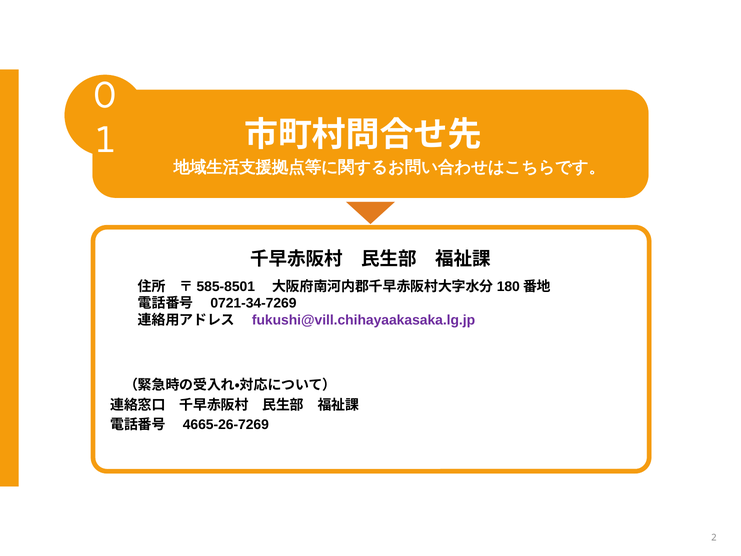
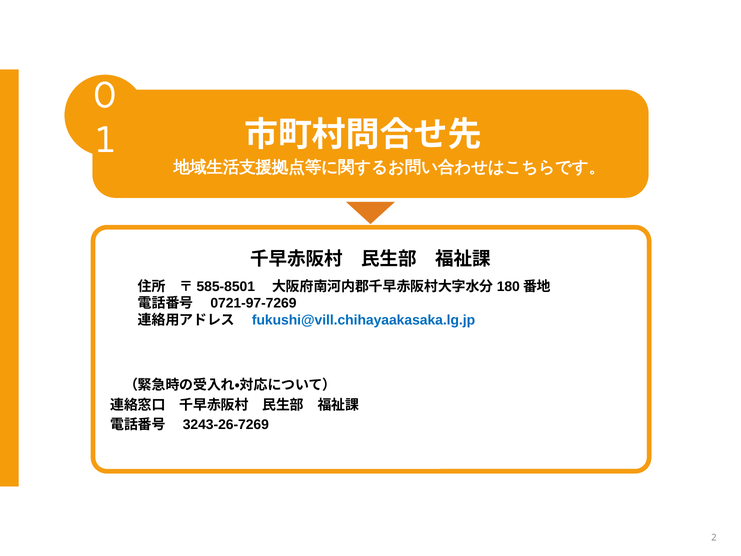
0721-34-7269: 0721-34-7269 -> 0721-97-7269
fukushi@vill.chihayaakasaka.lg.jp colour: purple -> blue
4665-26-7269: 4665-26-7269 -> 3243-26-7269
